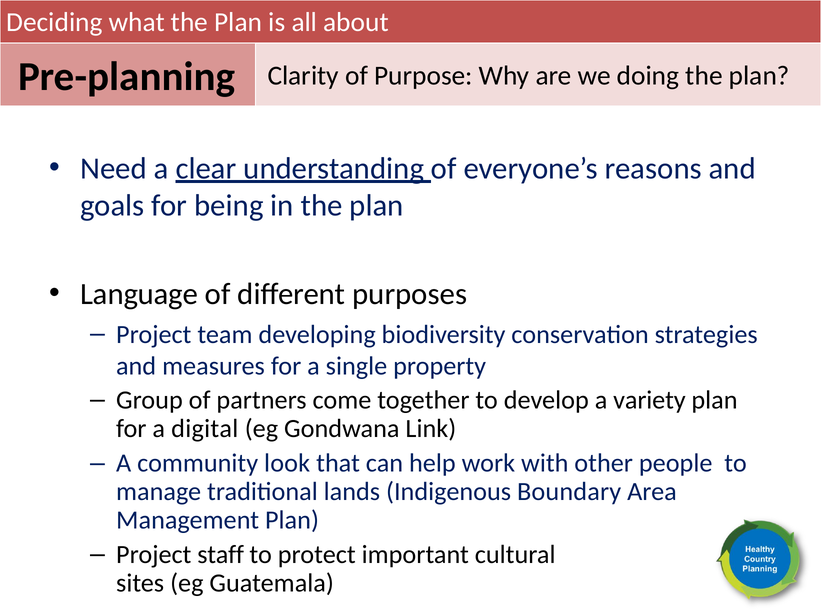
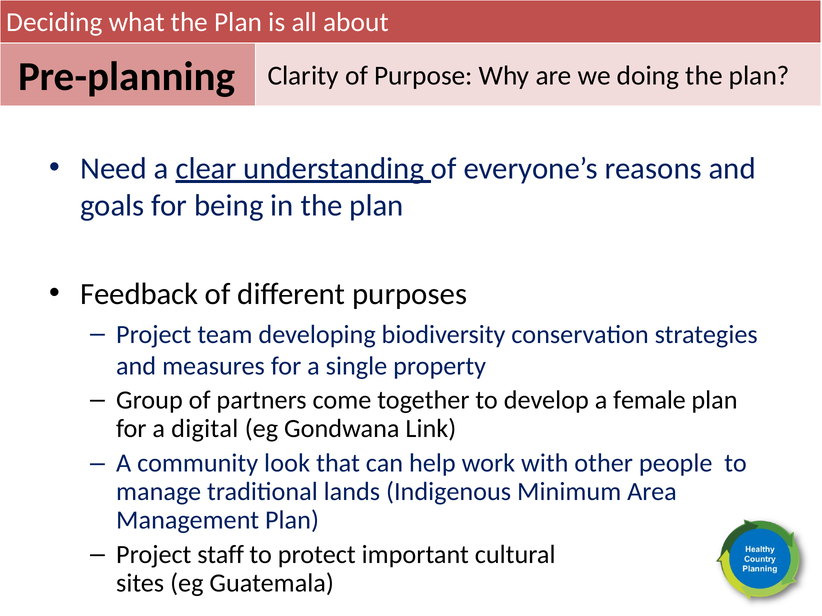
Language: Language -> Feedback
variety: variety -> female
Boundary: Boundary -> Minimum
